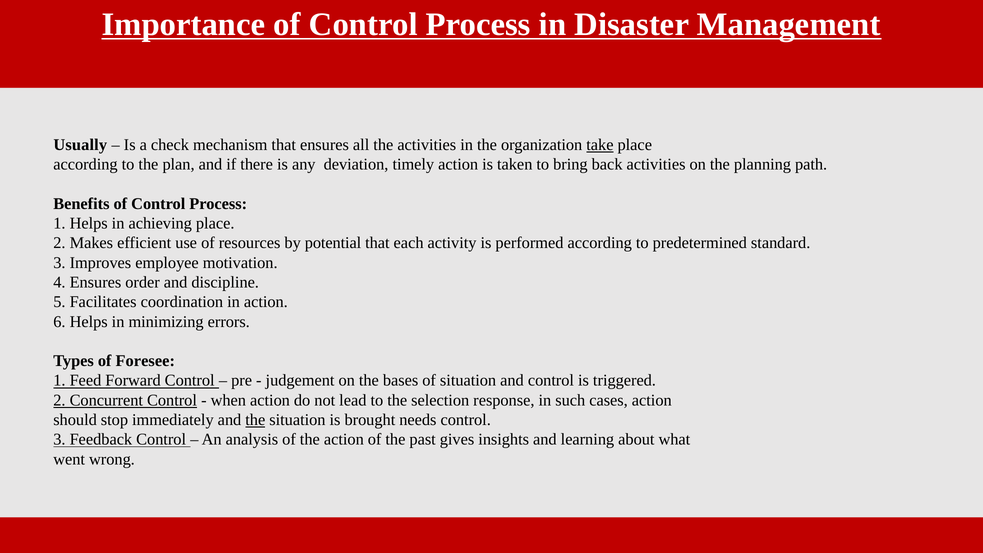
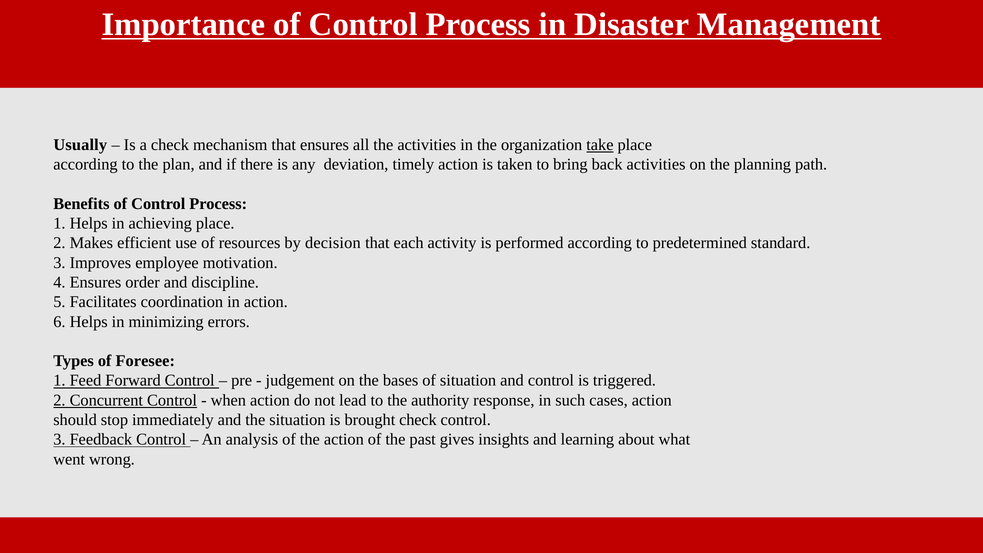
potential: potential -> decision
selection: selection -> authority
the at (255, 420) underline: present -> none
brought needs: needs -> check
